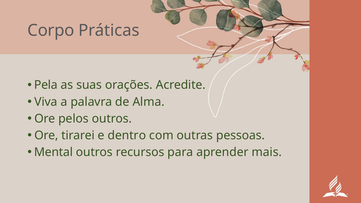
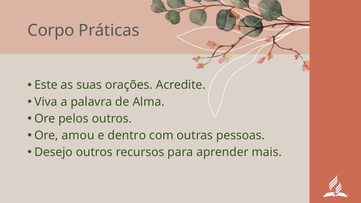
Pela: Pela -> Este
tirarei: tirarei -> amou
Mental: Mental -> Desejo
